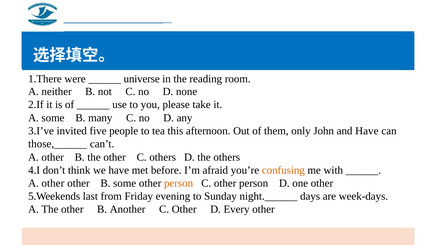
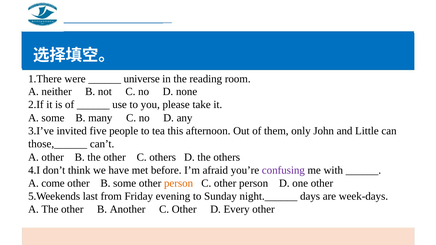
and Have: Have -> Little
confusing colour: orange -> purple
other at (53, 183): other -> come
